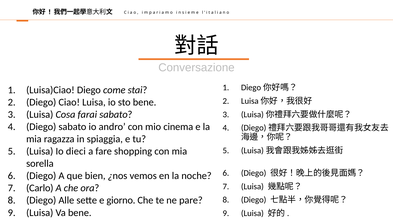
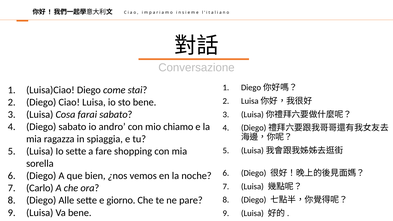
cinema: cinema -> chiamo
Io dieci: dieci -> sette
